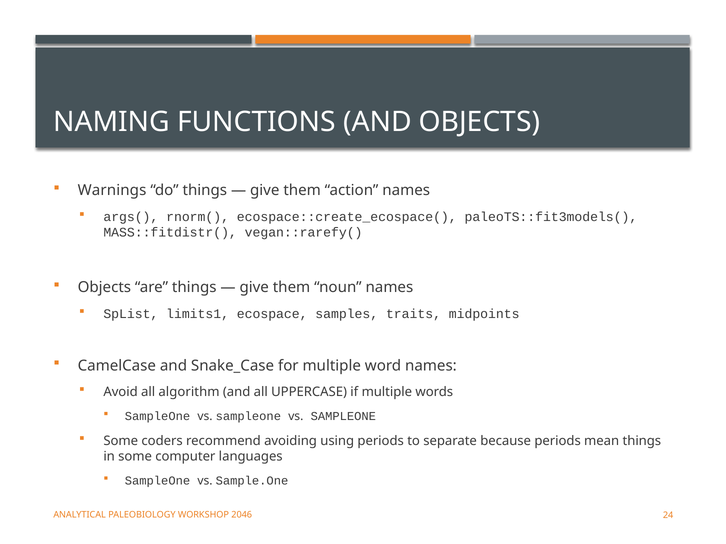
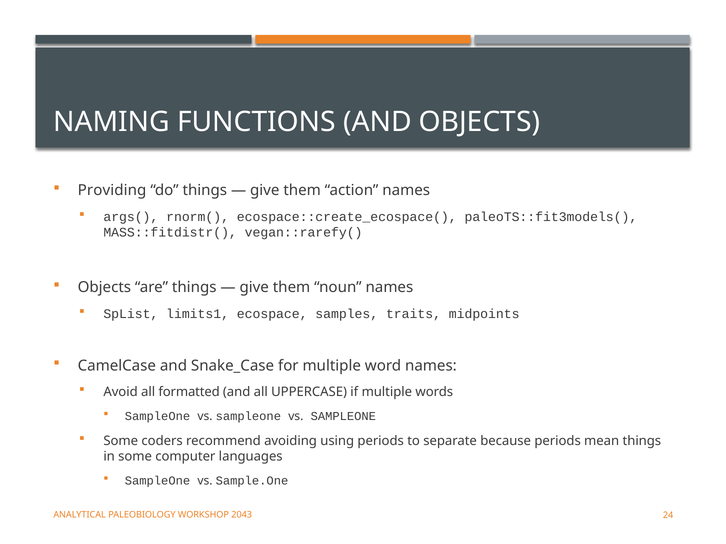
Warnings: Warnings -> Providing
algorithm: algorithm -> formatted
2046: 2046 -> 2043
